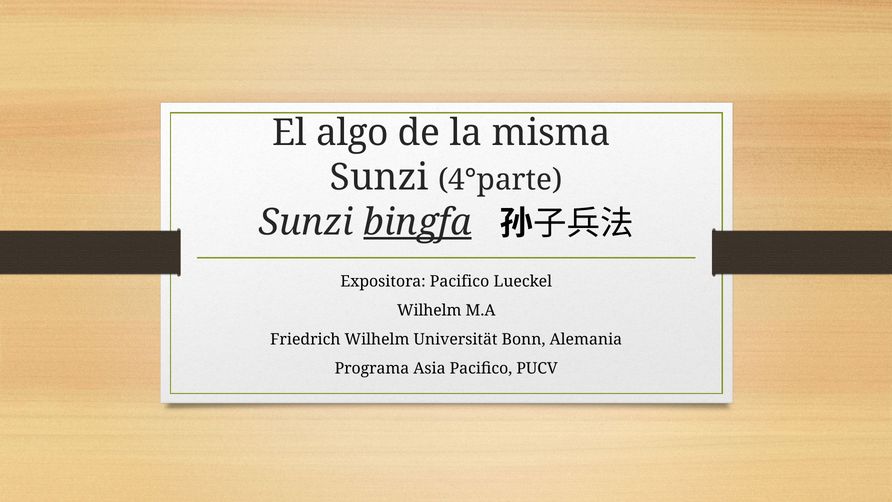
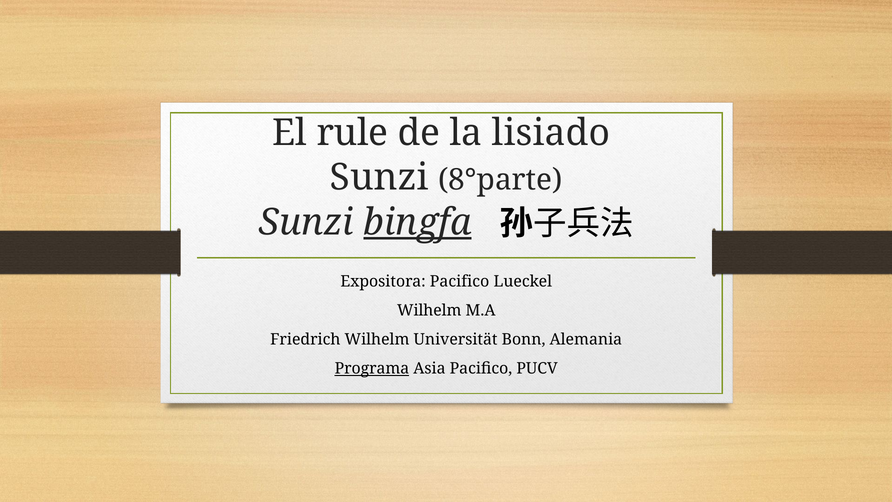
algo: algo -> rule
misma: misma -> lisiado
4°parte: 4°parte -> 8°parte
Programa underline: none -> present
